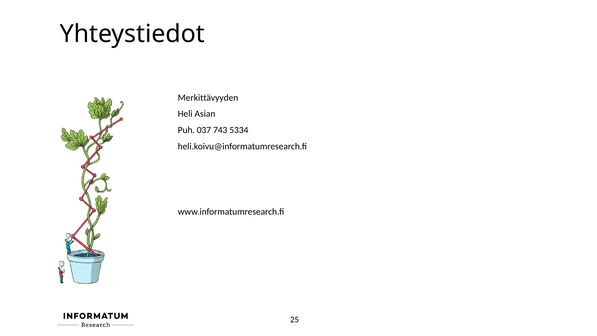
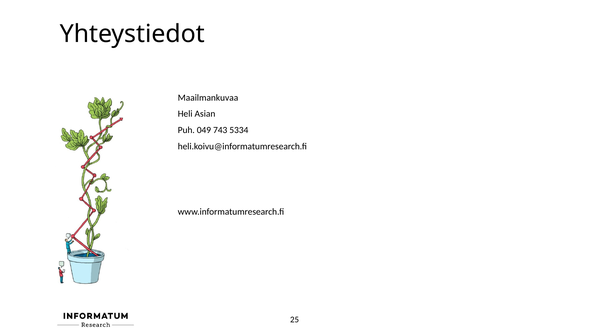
Merkittävyyden: Merkittävyyden -> Maailmankuvaa
037: 037 -> 049
